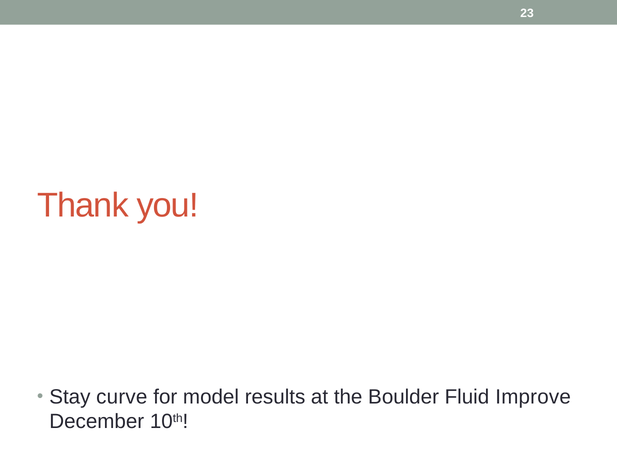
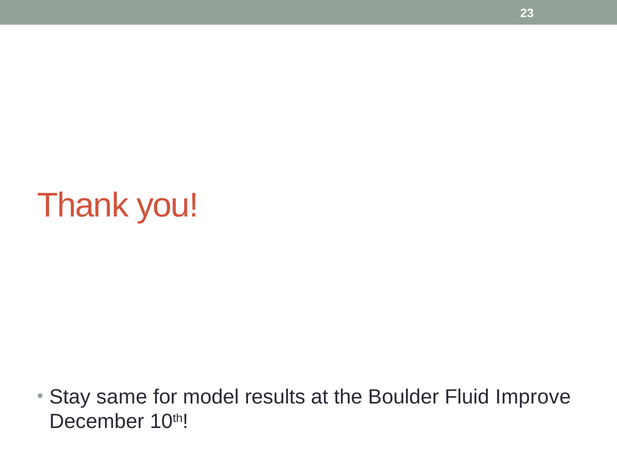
curve: curve -> same
